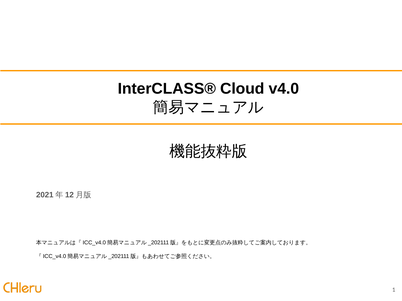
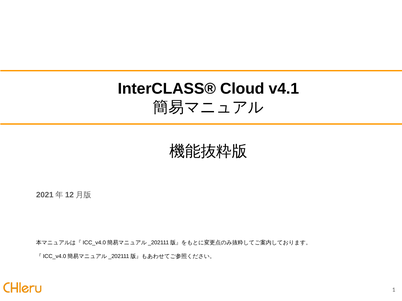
v4.0: v4.0 -> v4.1
